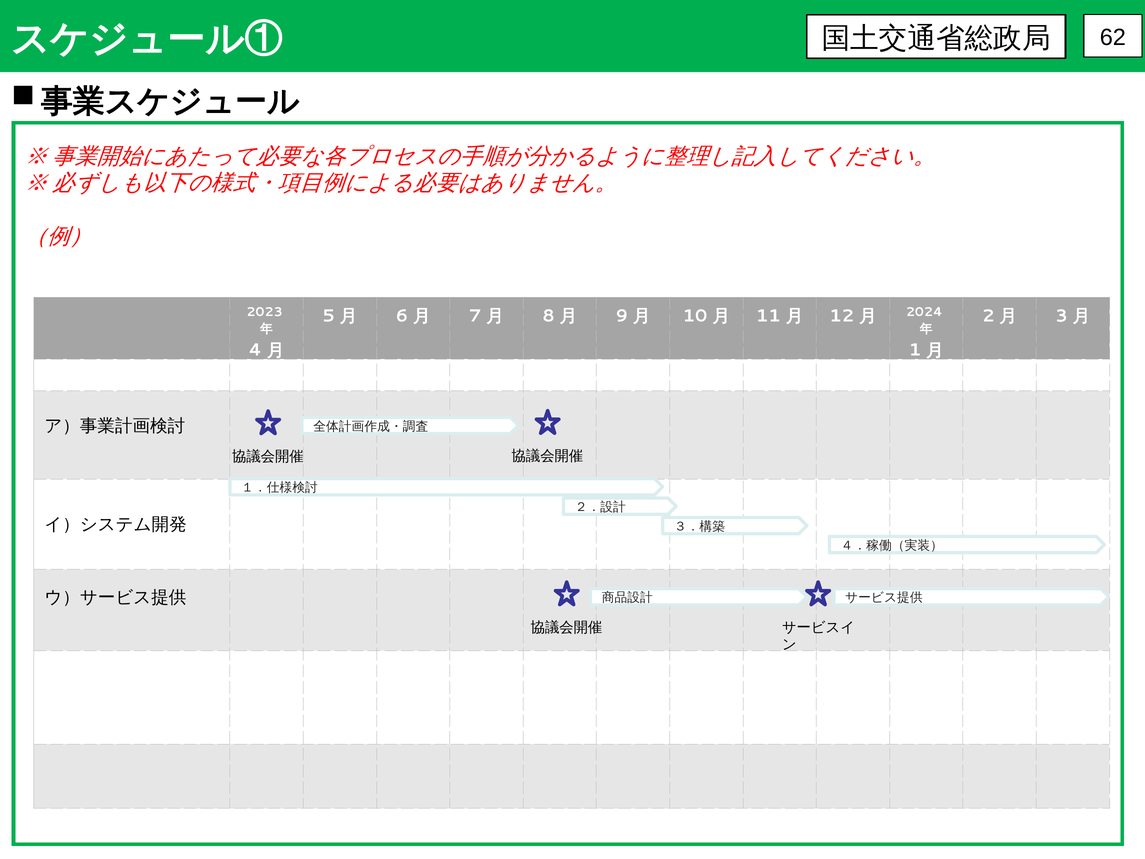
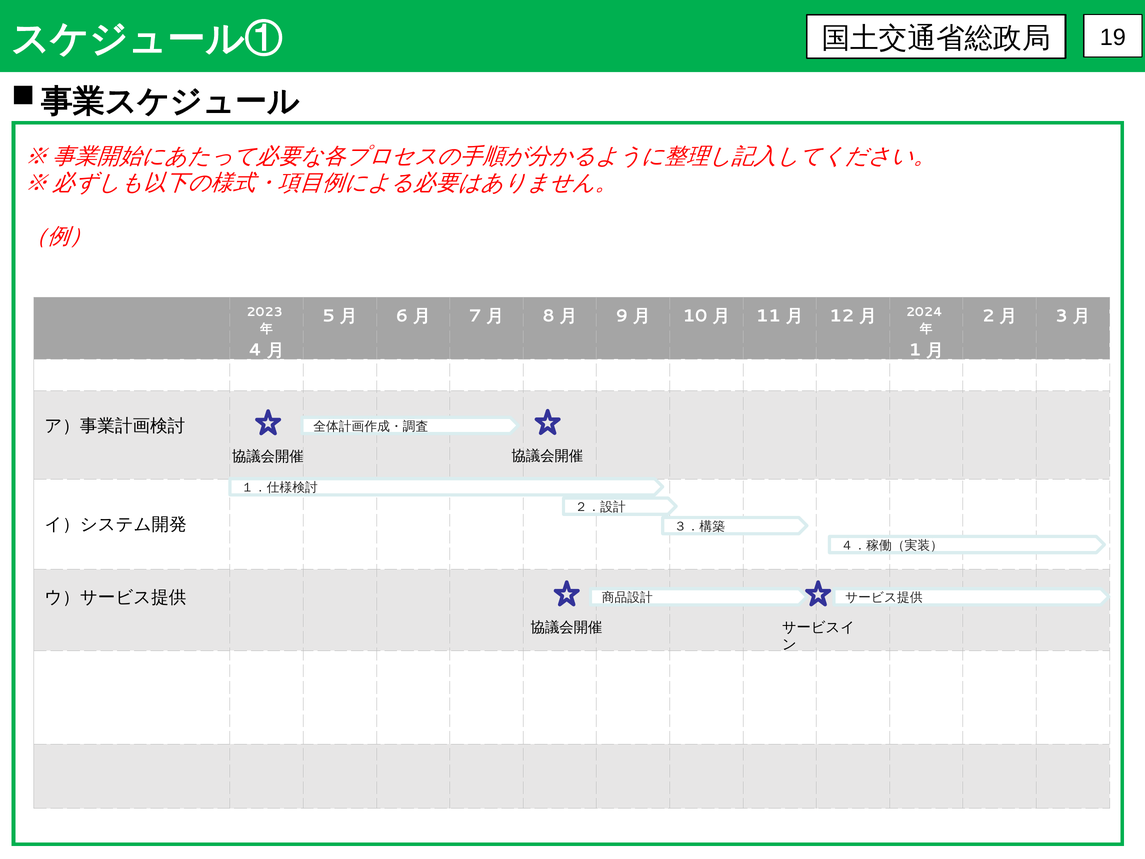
62: 62 -> 19
